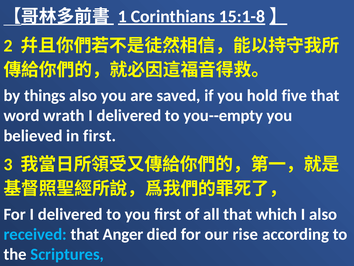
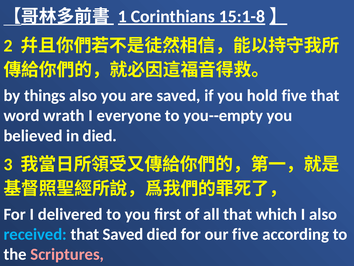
delivered at (129, 115): delivered -> everyone
in first: first -> died
that Anger: Anger -> Saved
our rise: rise -> five
Scriptures colour: light blue -> pink
